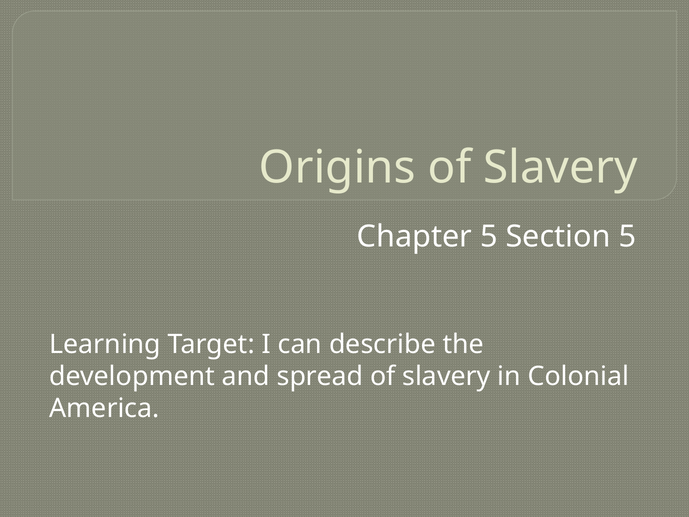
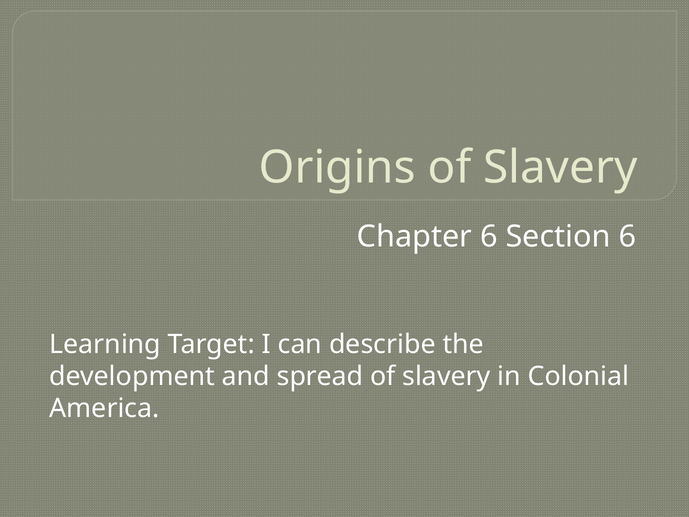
Chapter 5: 5 -> 6
Section 5: 5 -> 6
